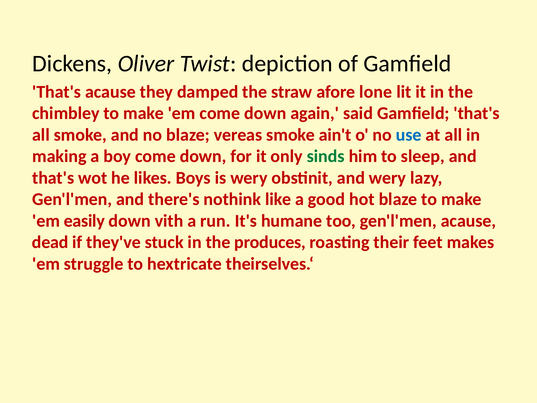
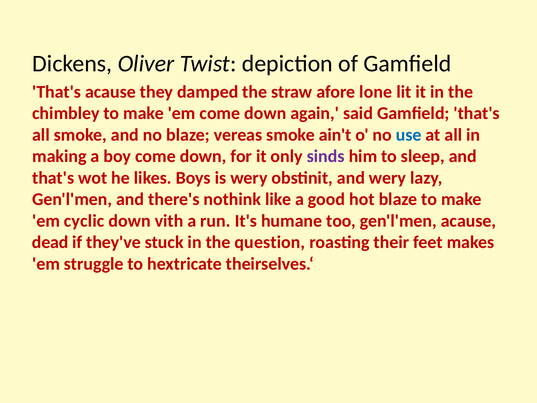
sinds colour: green -> purple
easily: easily -> cyclic
produces: produces -> question
